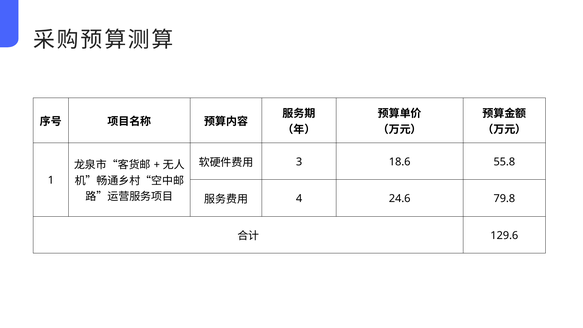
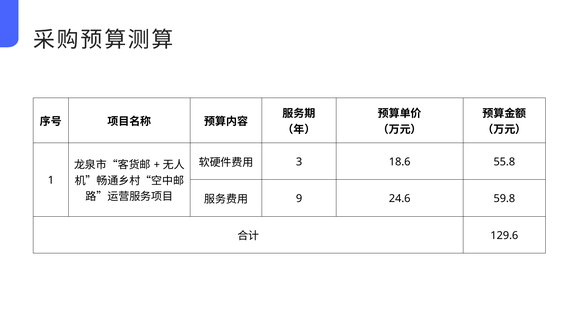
4: 4 -> 9
79.8: 79.8 -> 59.8
